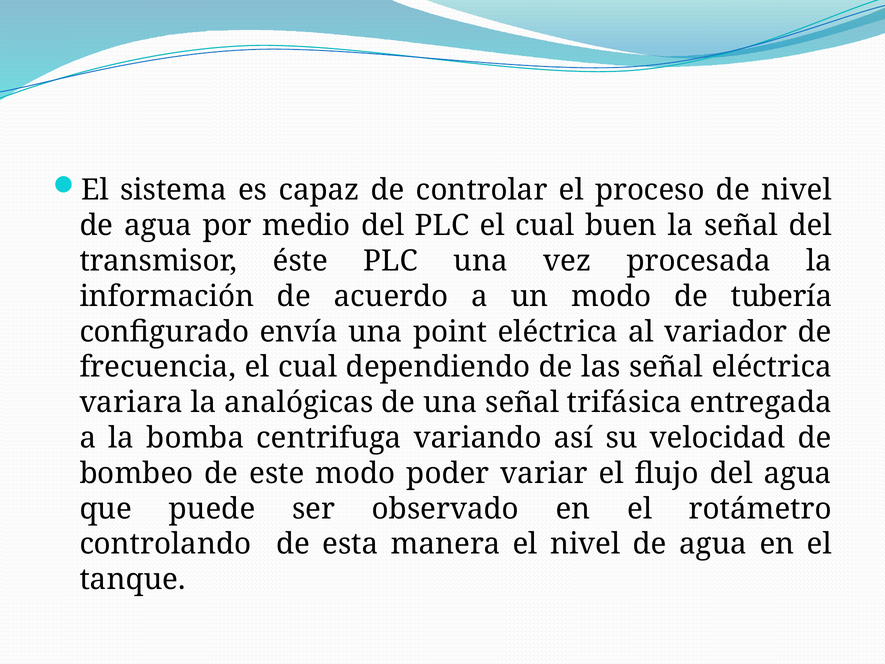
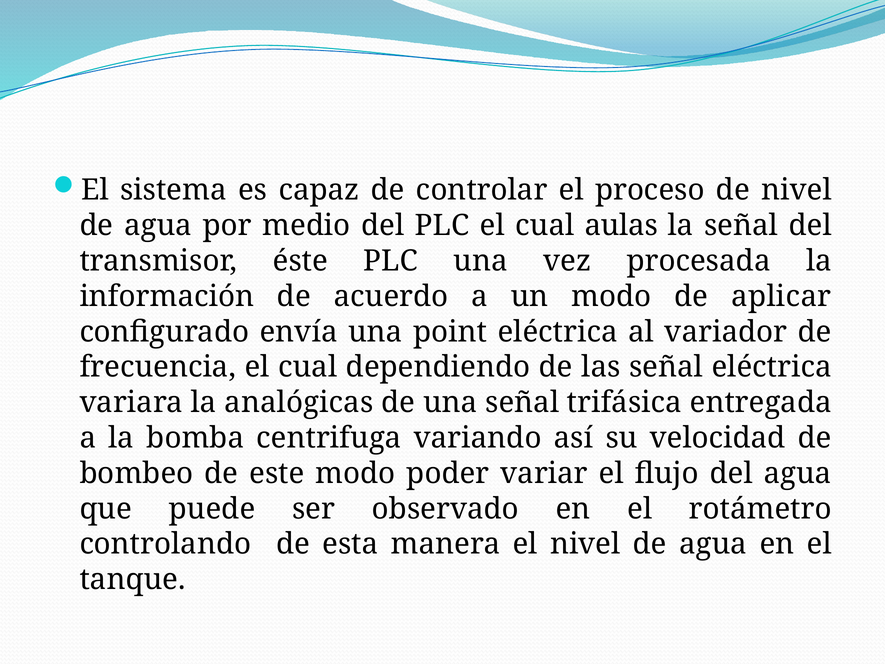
buen: buen -> aulas
tubería: tubería -> aplicar
